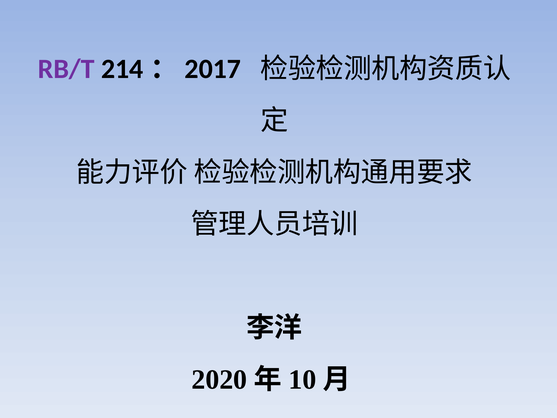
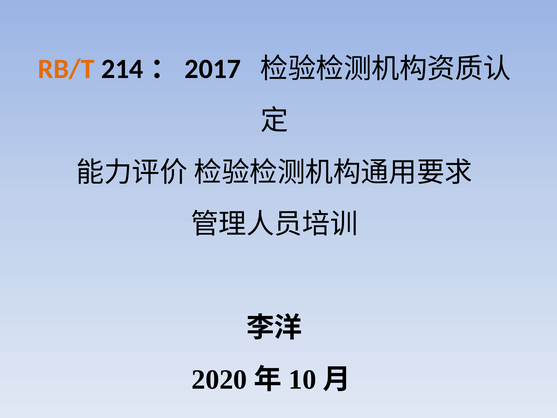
RB/T colour: purple -> orange
